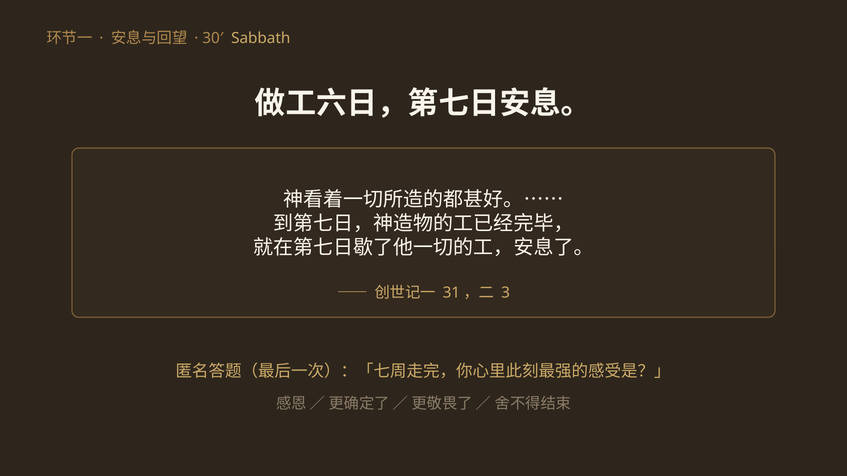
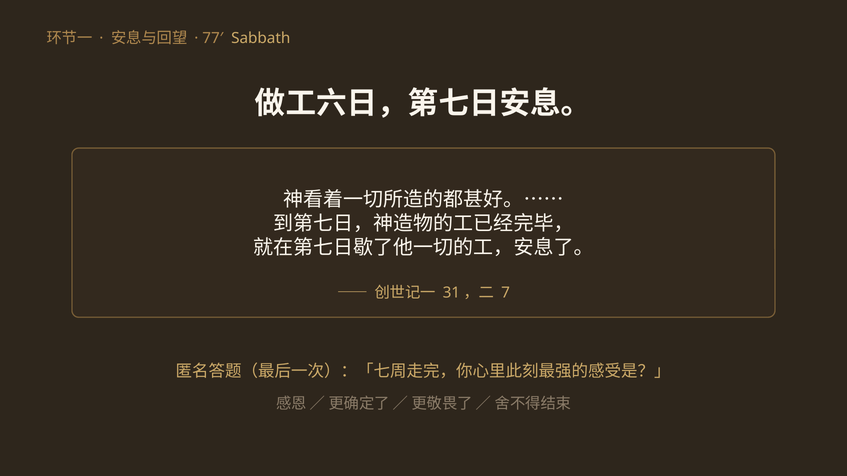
30′: 30′ -> 77′
3: 3 -> 7
